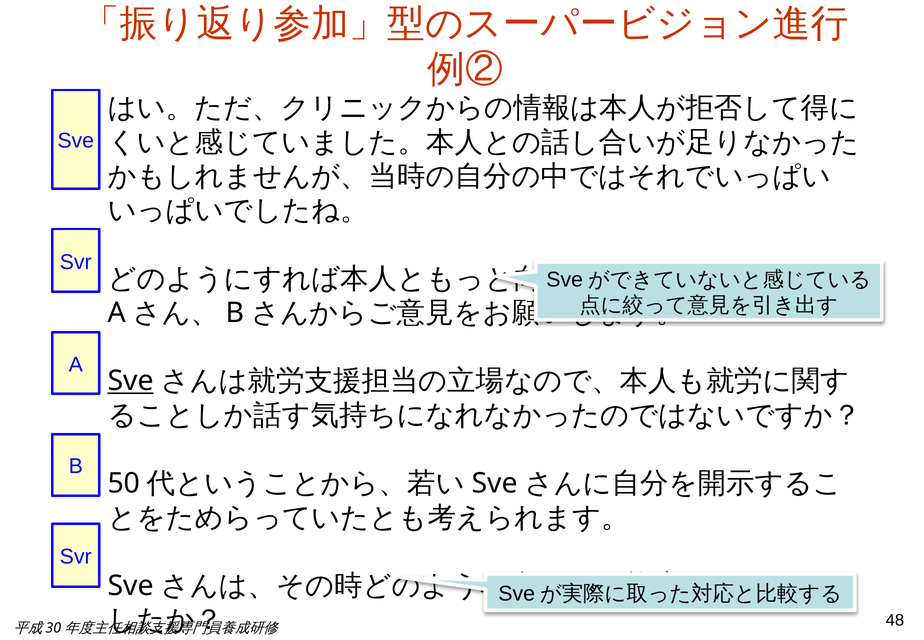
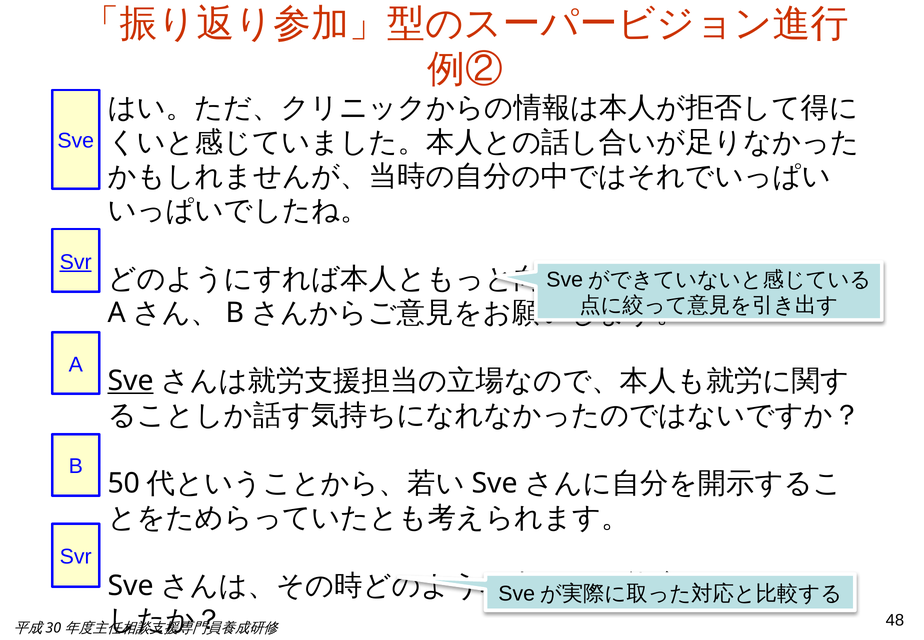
Svr at (76, 262) underline: none -> present
